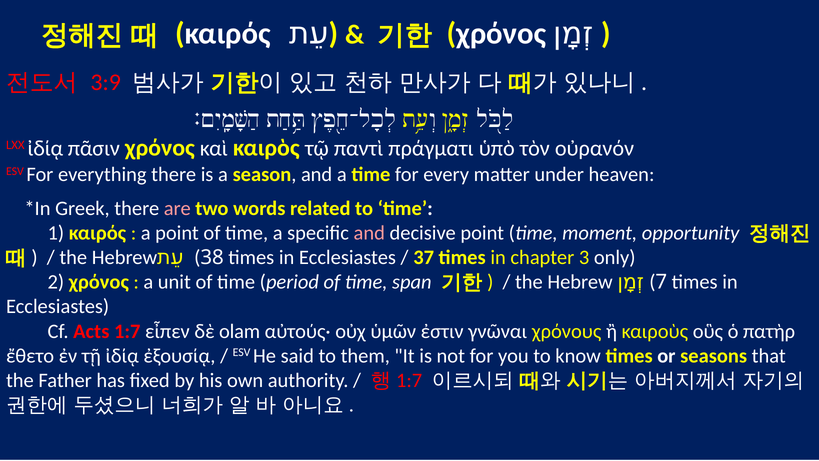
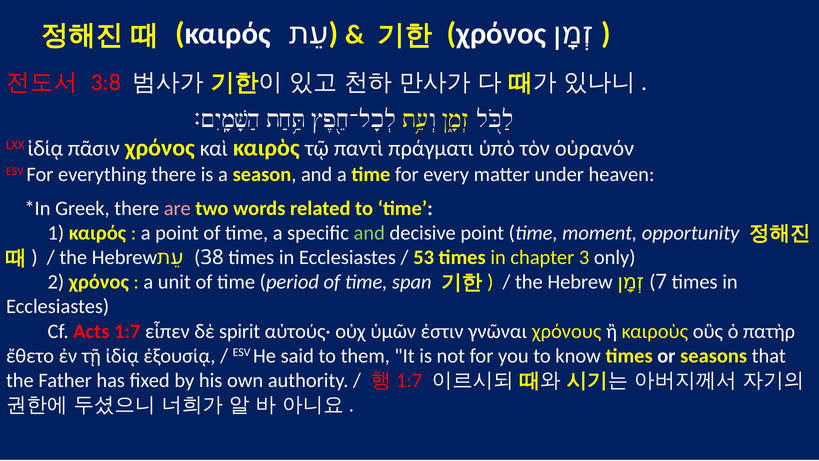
3:9: 3:9 -> 3:8
and at (369, 233) colour: pink -> light green
37: 37 -> 53
olam: olam -> spirit
